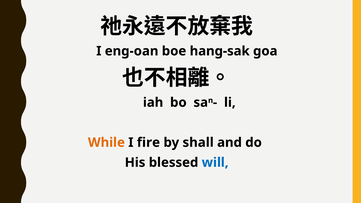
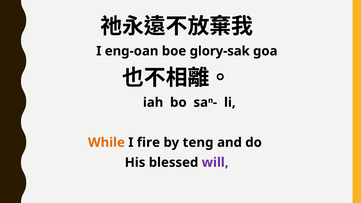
hang-sak: hang-sak -> glory-sak
shall: shall -> teng
will colour: blue -> purple
